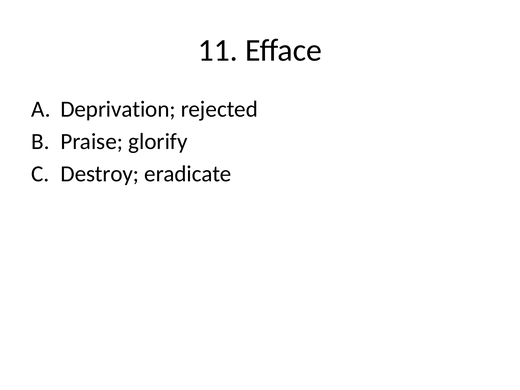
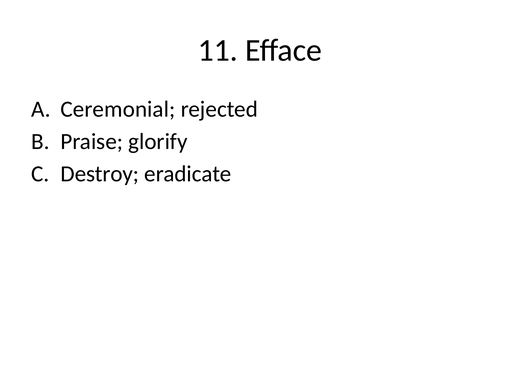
Deprivation: Deprivation -> Ceremonial
